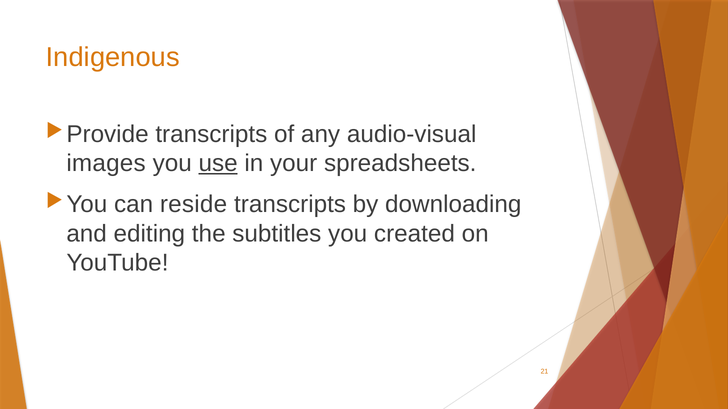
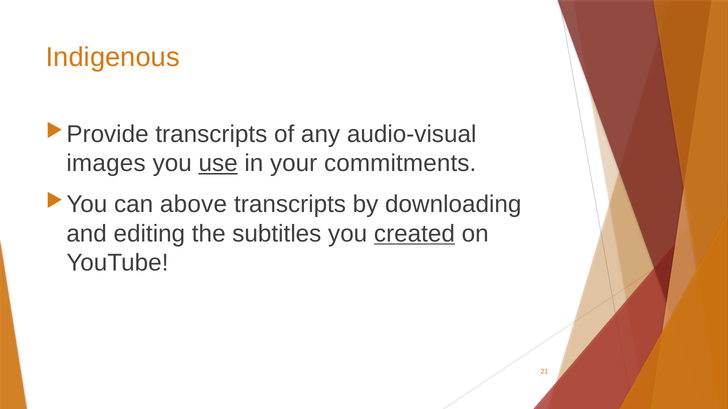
spreadsheets: spreadsheets -> commitments
reside: reside -> above
created underline: none -> present
